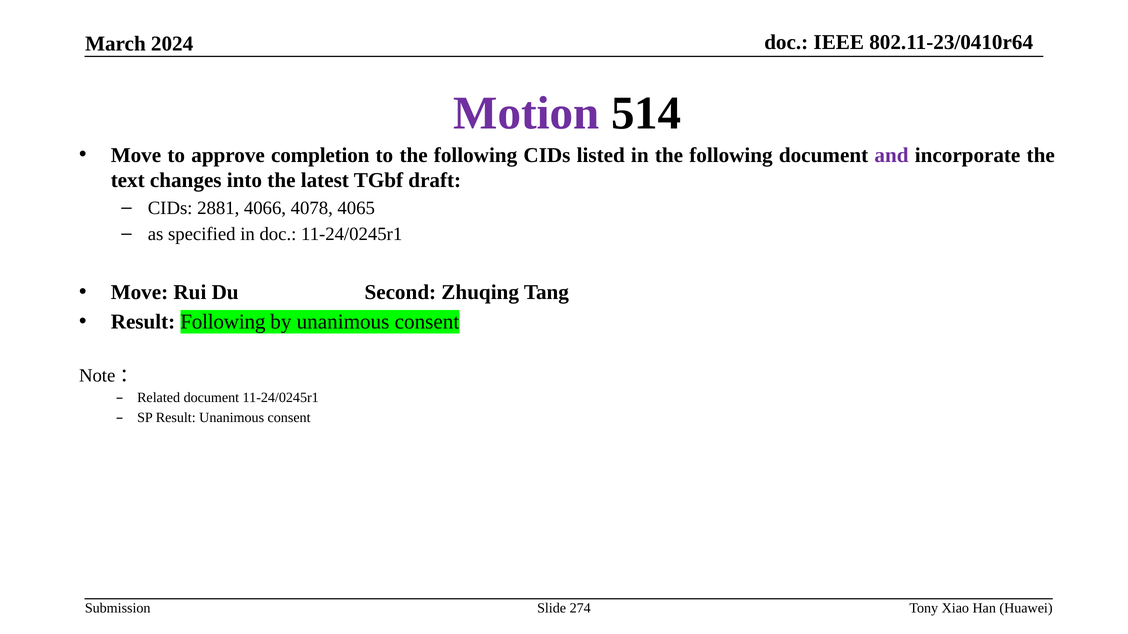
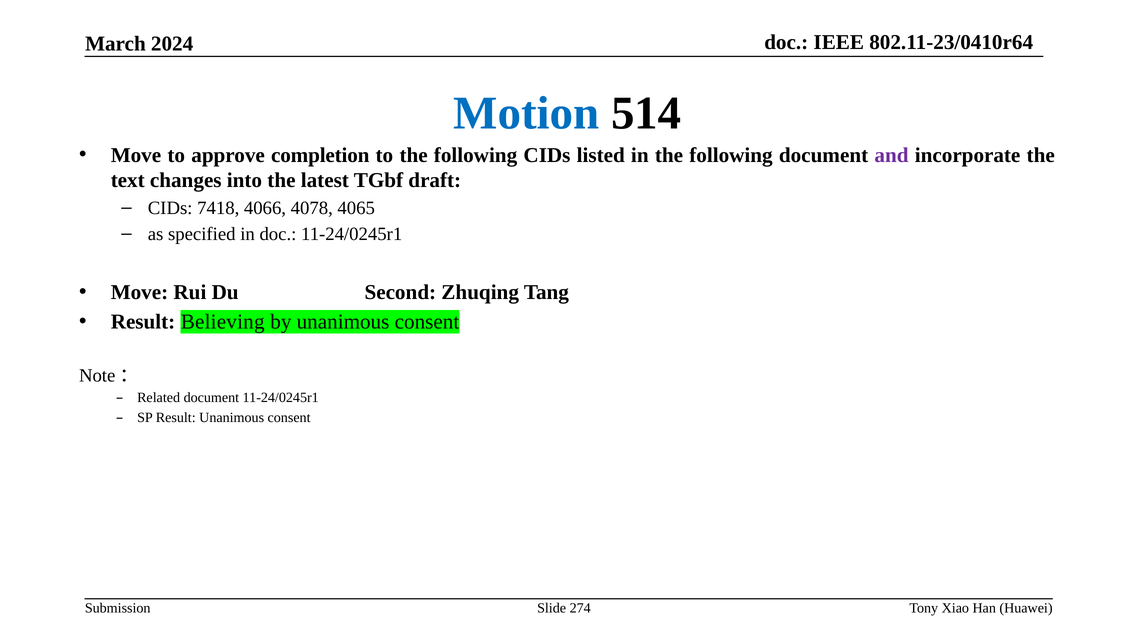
Motion colour: purple -> blue
2881: 2881 -> 7418
Result Following: Following -> Believing
